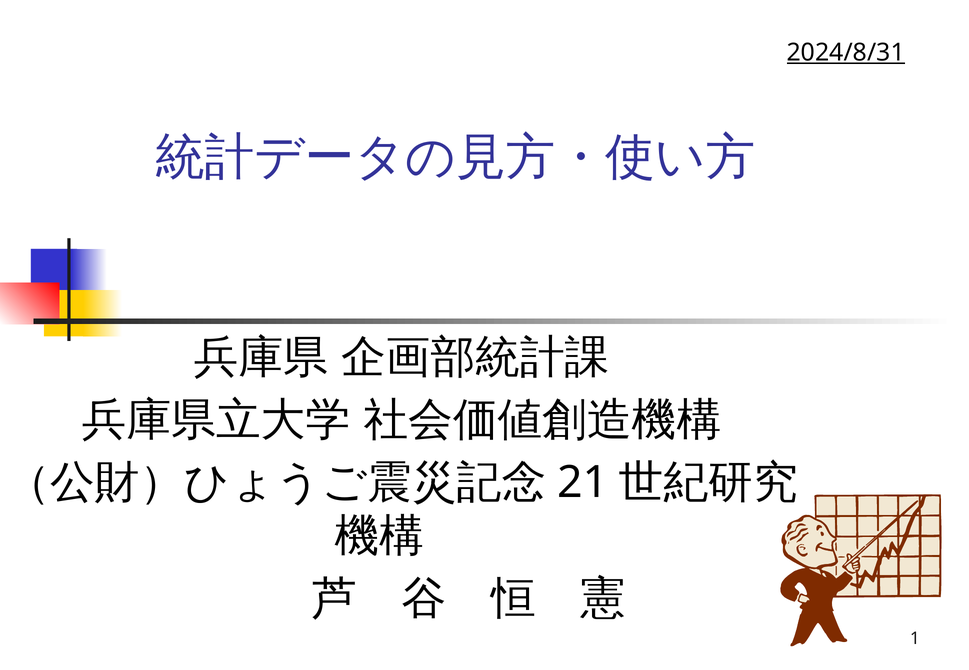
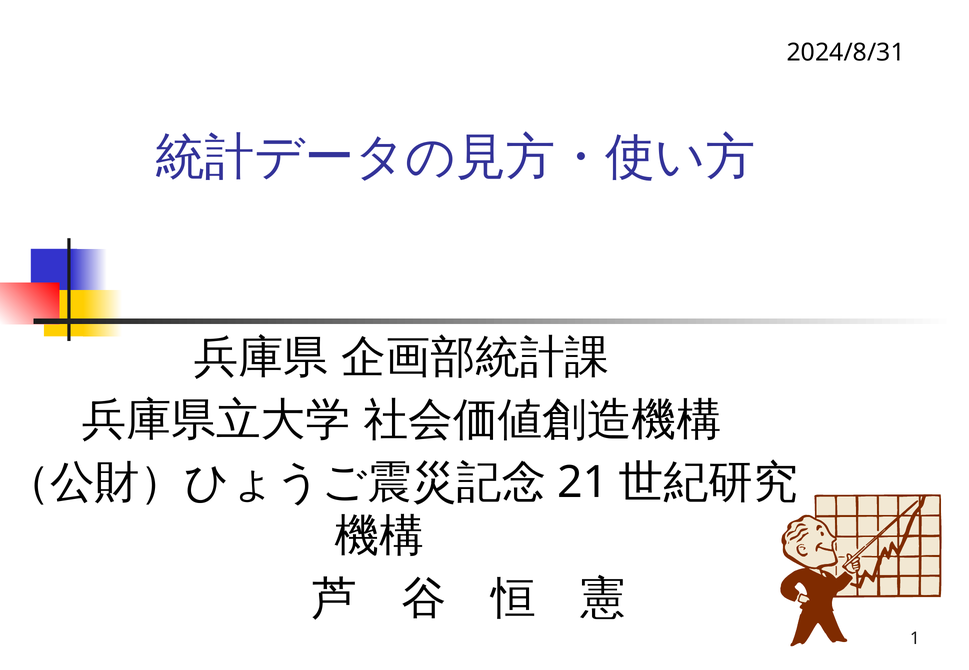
2024/8/31 underline: present -> none
